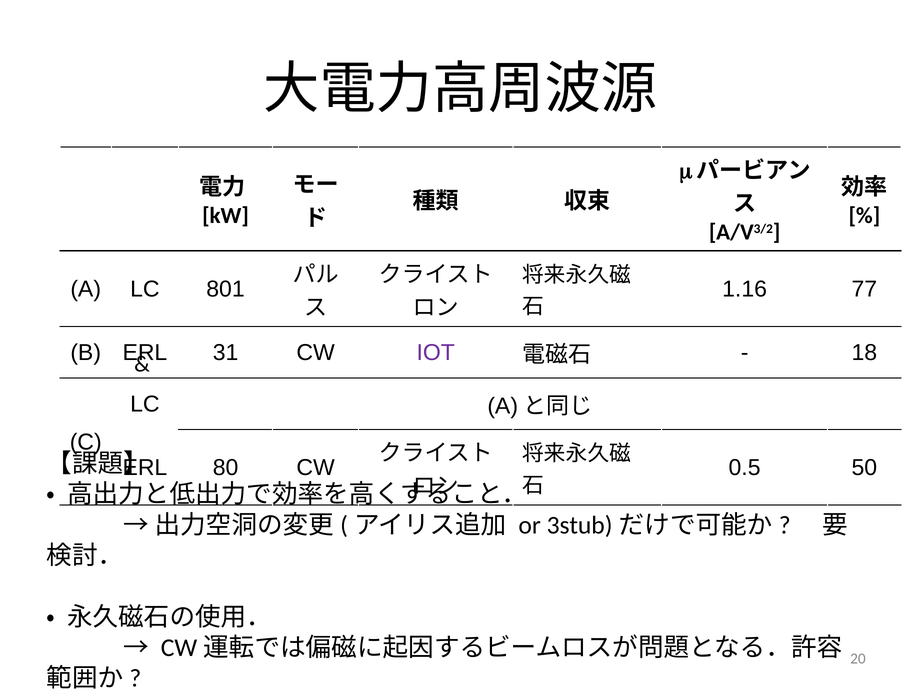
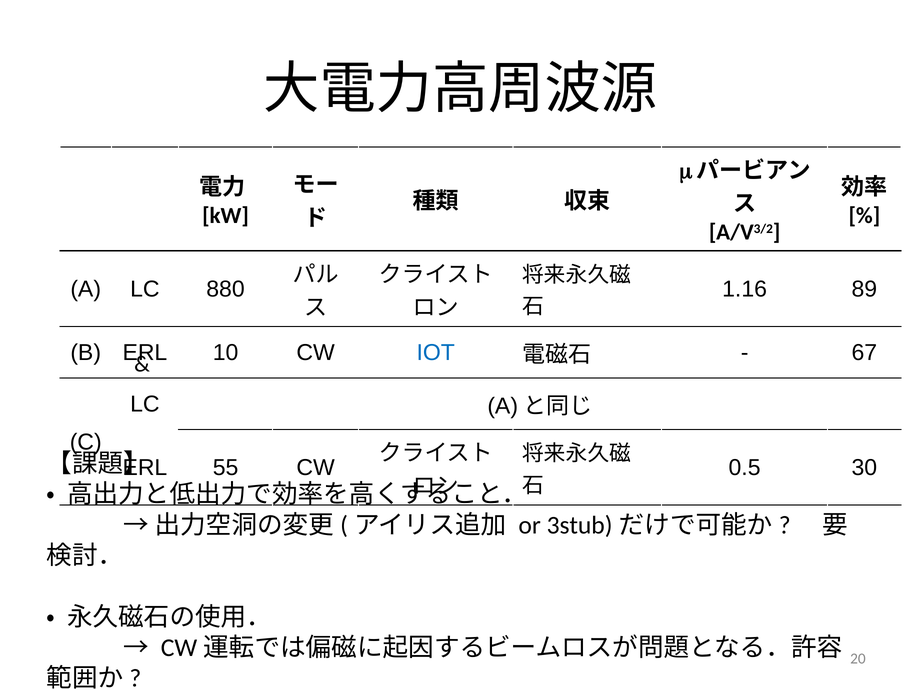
801: 801 -> 880
77: 77 -> 89
31: 31 -> 10
IOT colour: purple -> blue
18: 18 -> 67
80: 80 -> 55
50: 50 -> 30
